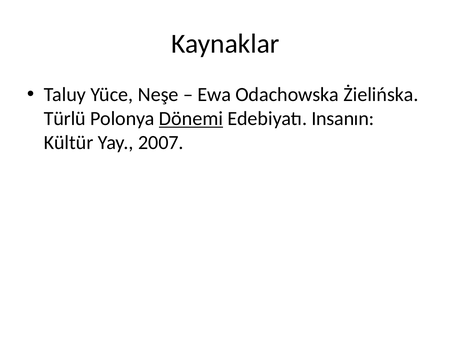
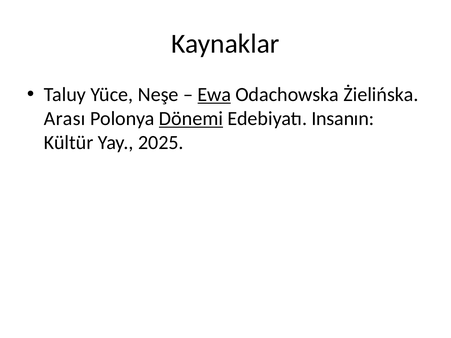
Ewa underline: none -> present
Türlü: Türlü -> Arası
2007: 2007 -> 2025
